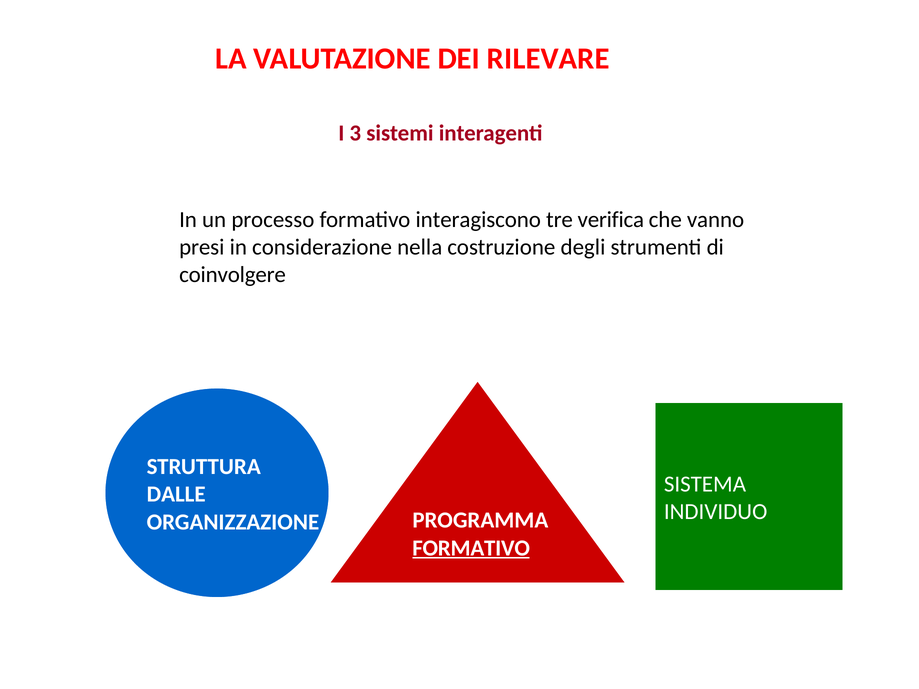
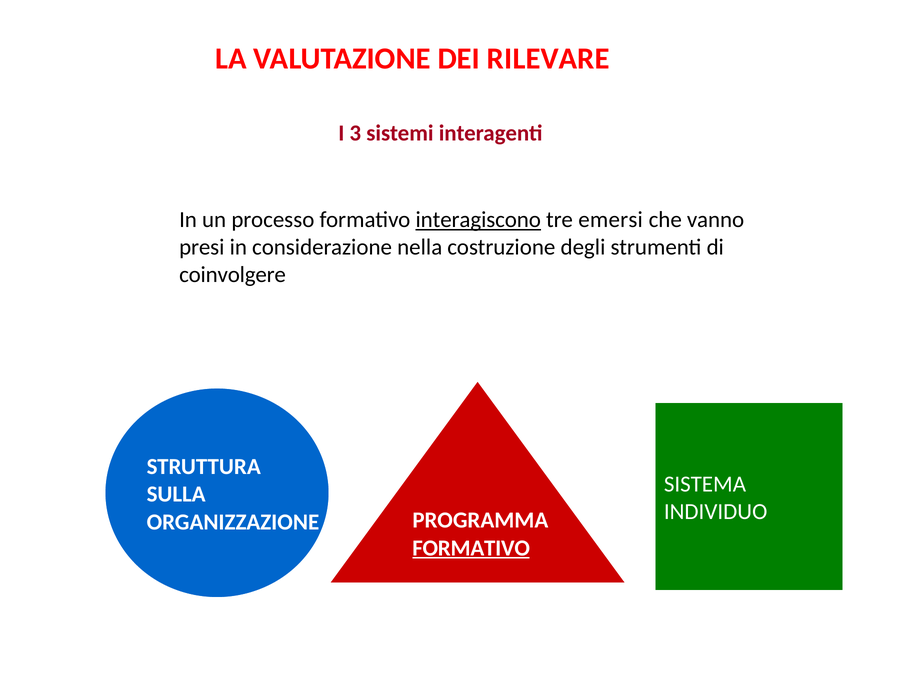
interagiscono underline: none -> present
verifica: verifica -> emersi
DALLE: DALLE -> SULLA
